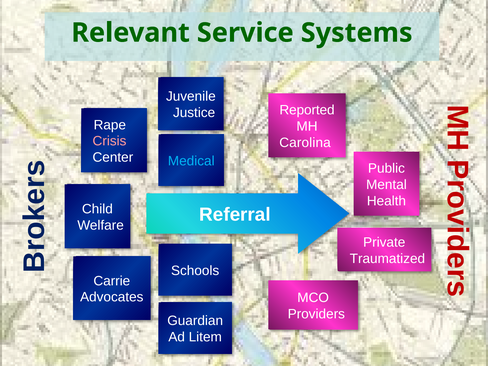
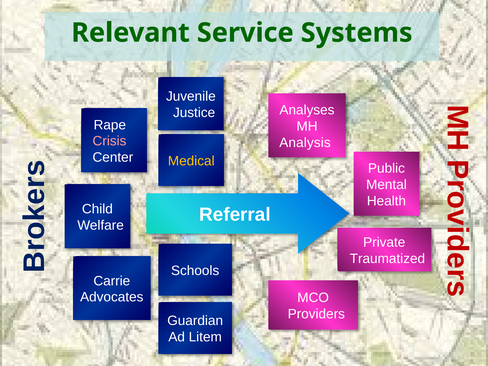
Reported: Reported -> Analyses
Carolina: Carolina -> Analysis
Medical colour: light blue -> yellow
